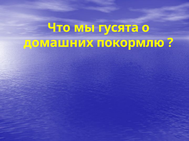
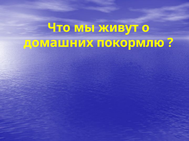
гусята: гусята -> живут
